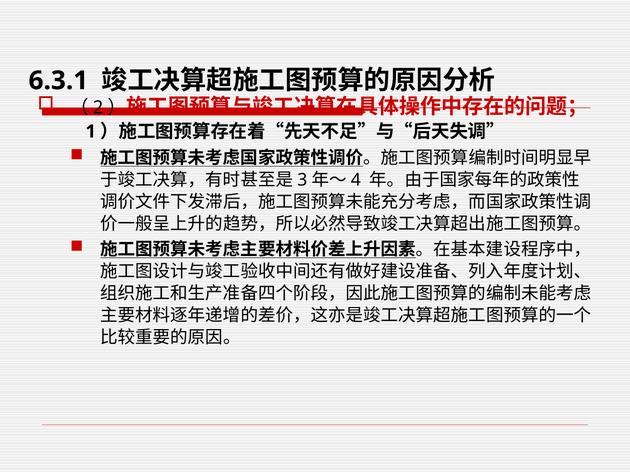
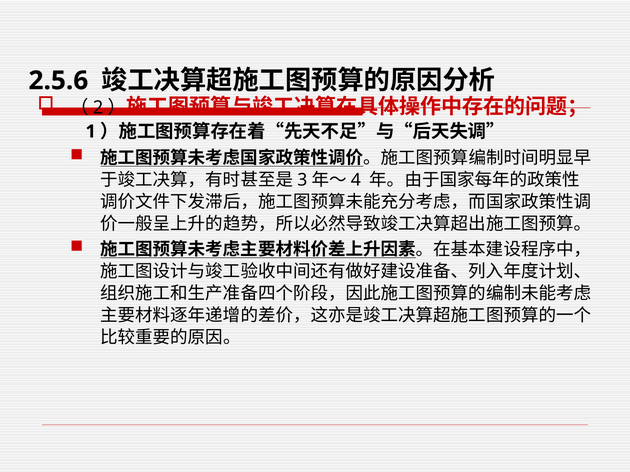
6.3.1: 6.3.1 -> 2.5.6
